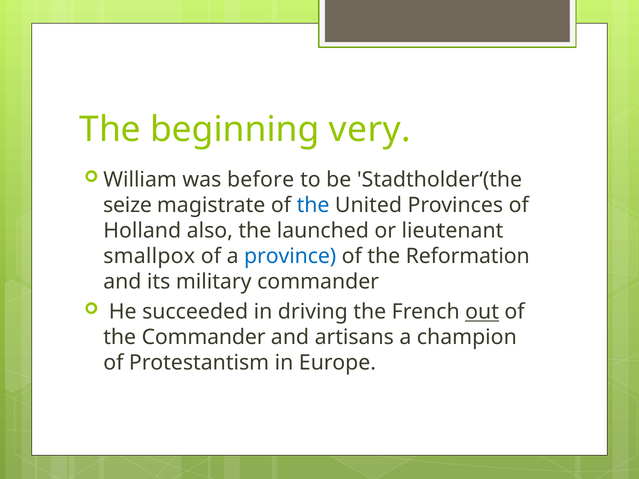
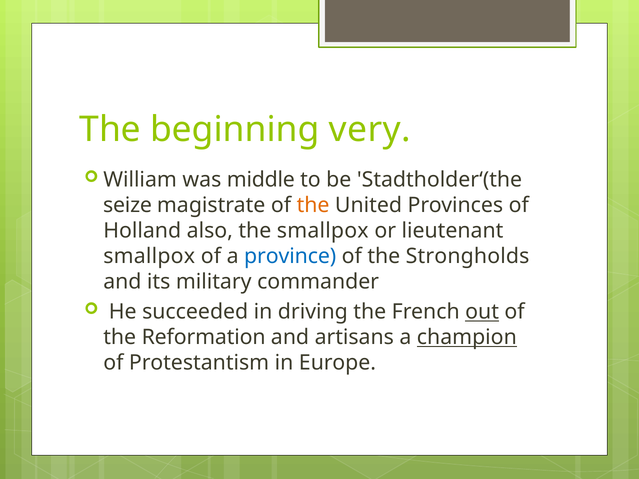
before: before -> middle
the at (313, 205) colour: blue -> orange
the launched: launched -> smallpox
Reformation: Reformation -> Strongholds
the Commander: Commander -> Reformation
champion underline: none -> present
